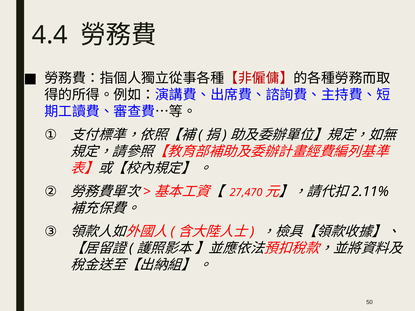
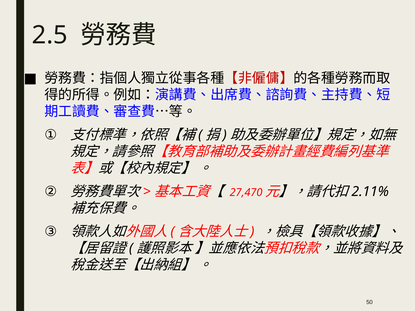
4.4: 4.4 -> 2.5
